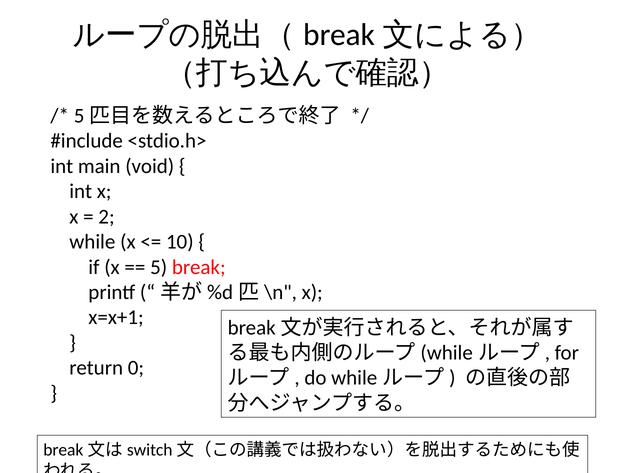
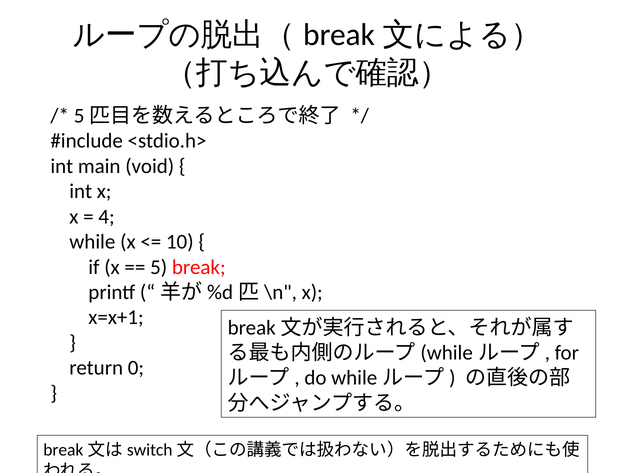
2: 2 -> 4
